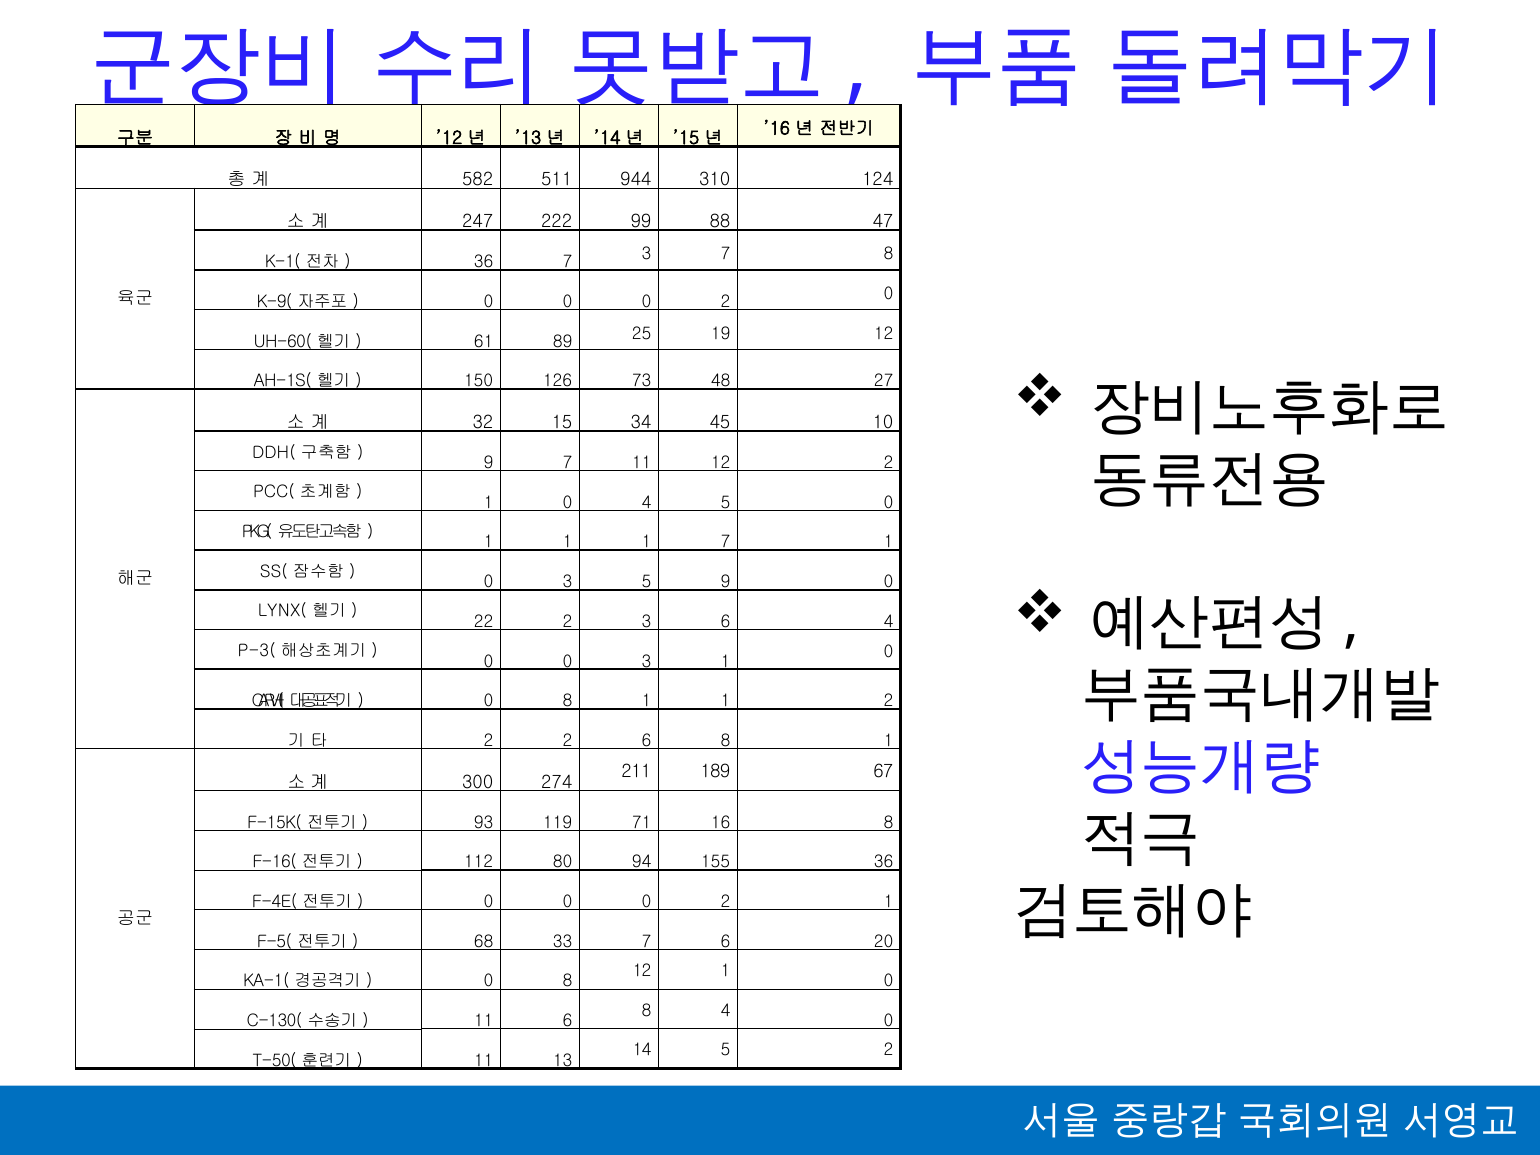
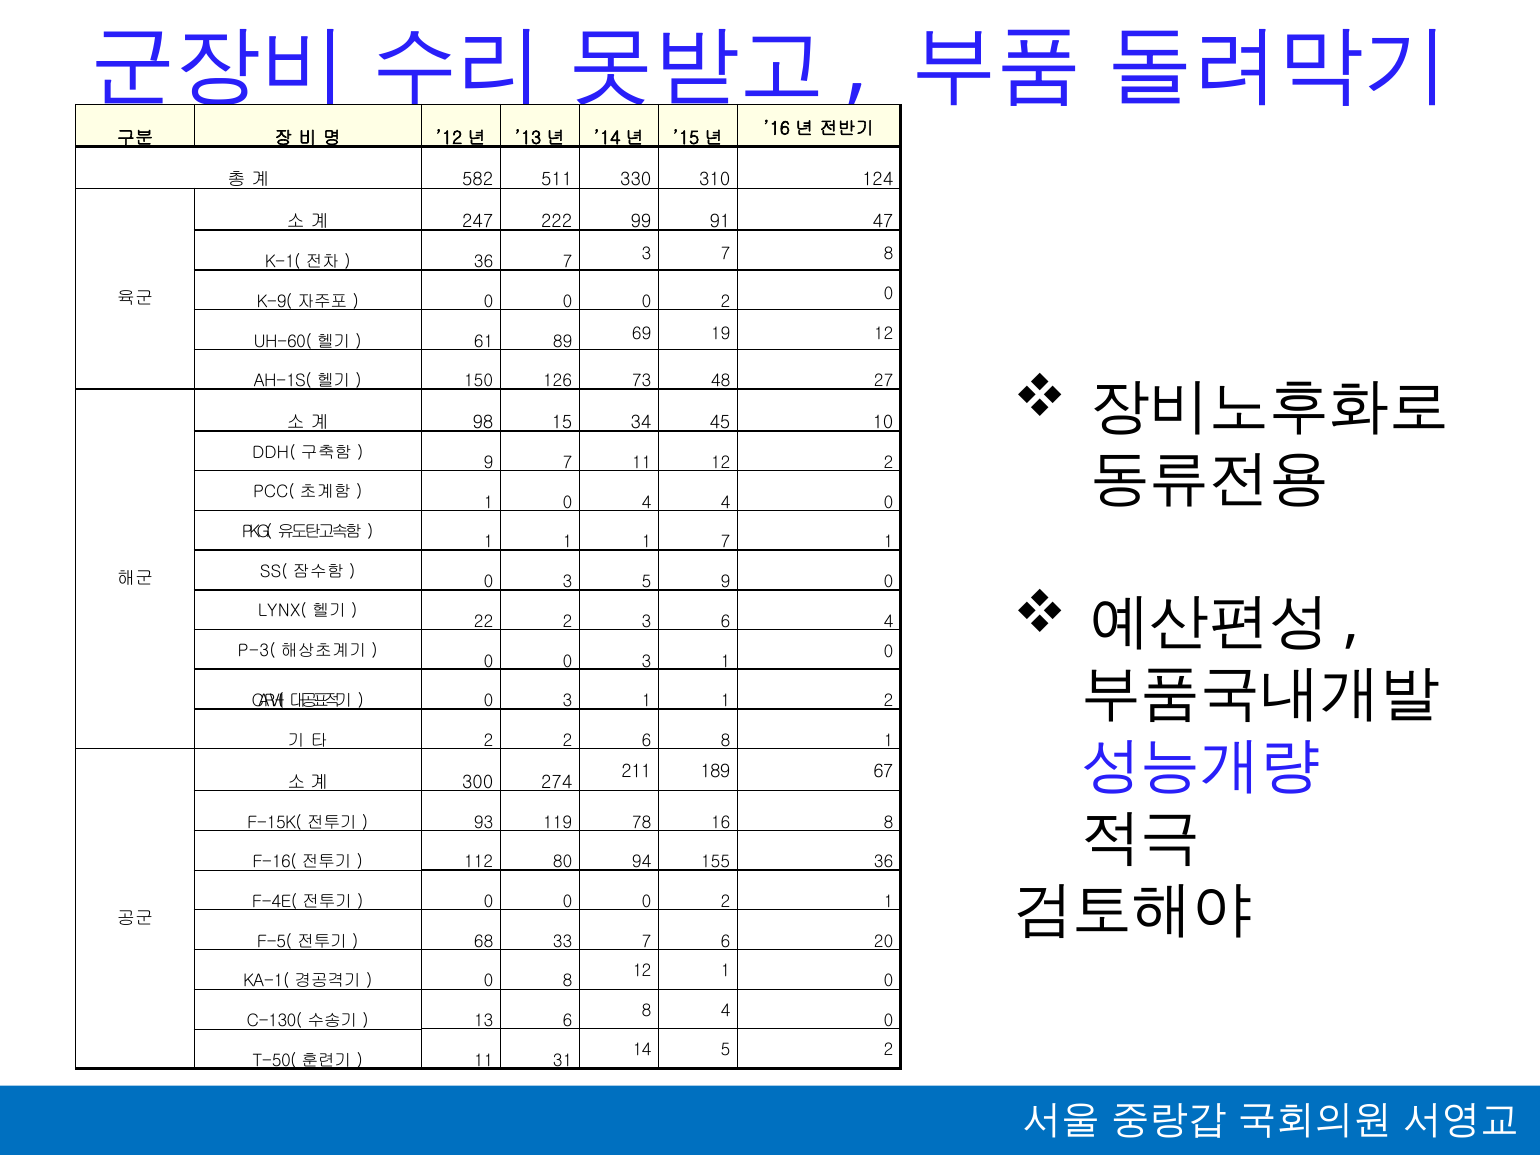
944: 944 -> 330
88: 88 -> 91
25: 25 -> 69
32: 32 -> 98
4 5: 5 -> 4
8 at (568, 701): 8 -> 3
71: 71 -> 78
11 at (484, 1021): 11 -> 13
13: 13 -> 31
